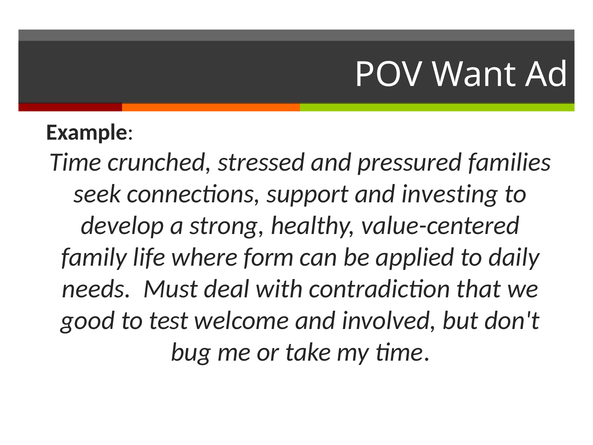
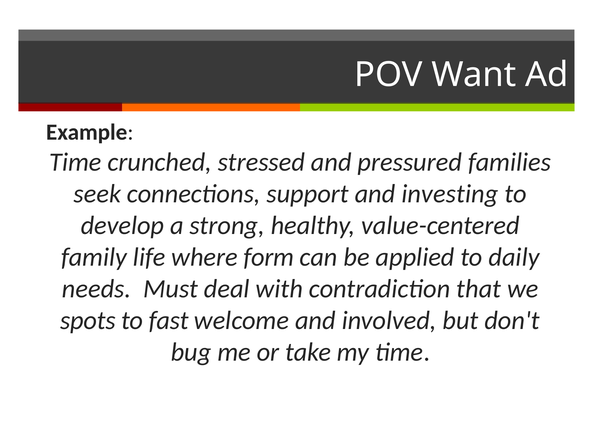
good: good -> spots
test: test -> fast
